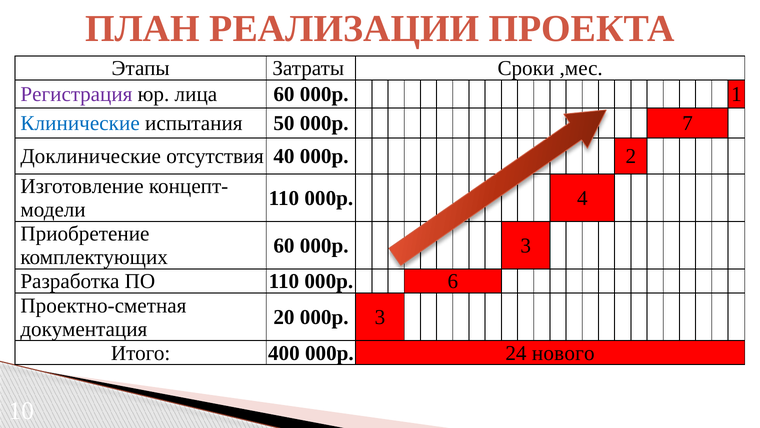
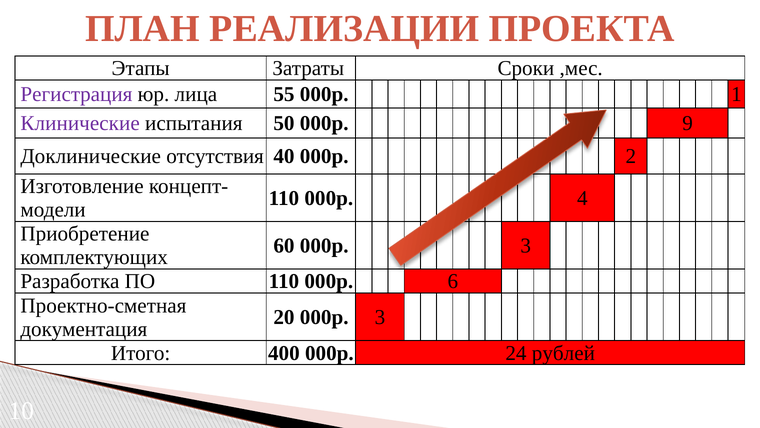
лица 60: 60 -> 55
Клинические colour: blue -> purple
7: 7 -> 9
нового: нового -> рублей
